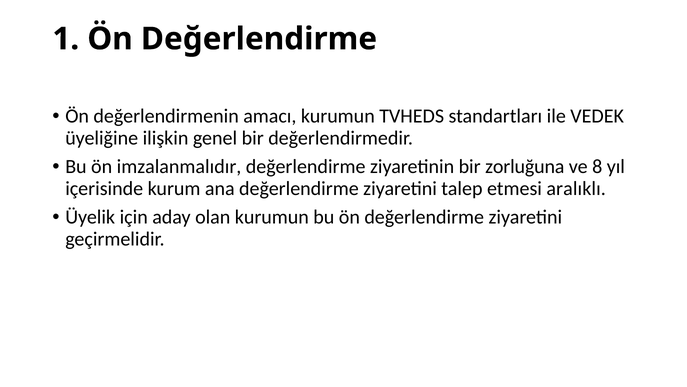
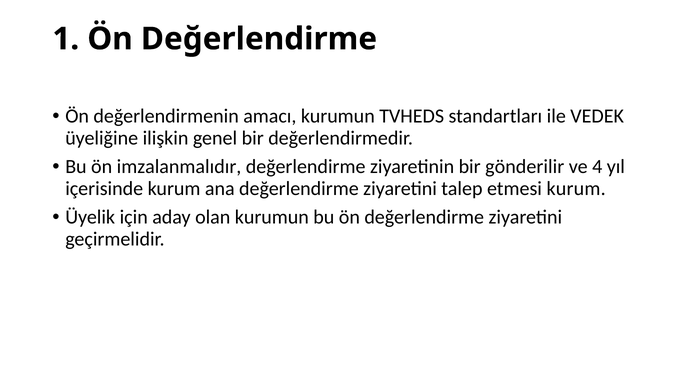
zorluğuna: zorluğuna -> gönderilir
8: 8 -> 4
etmesi aralıklı: aralıklı -> kurum
